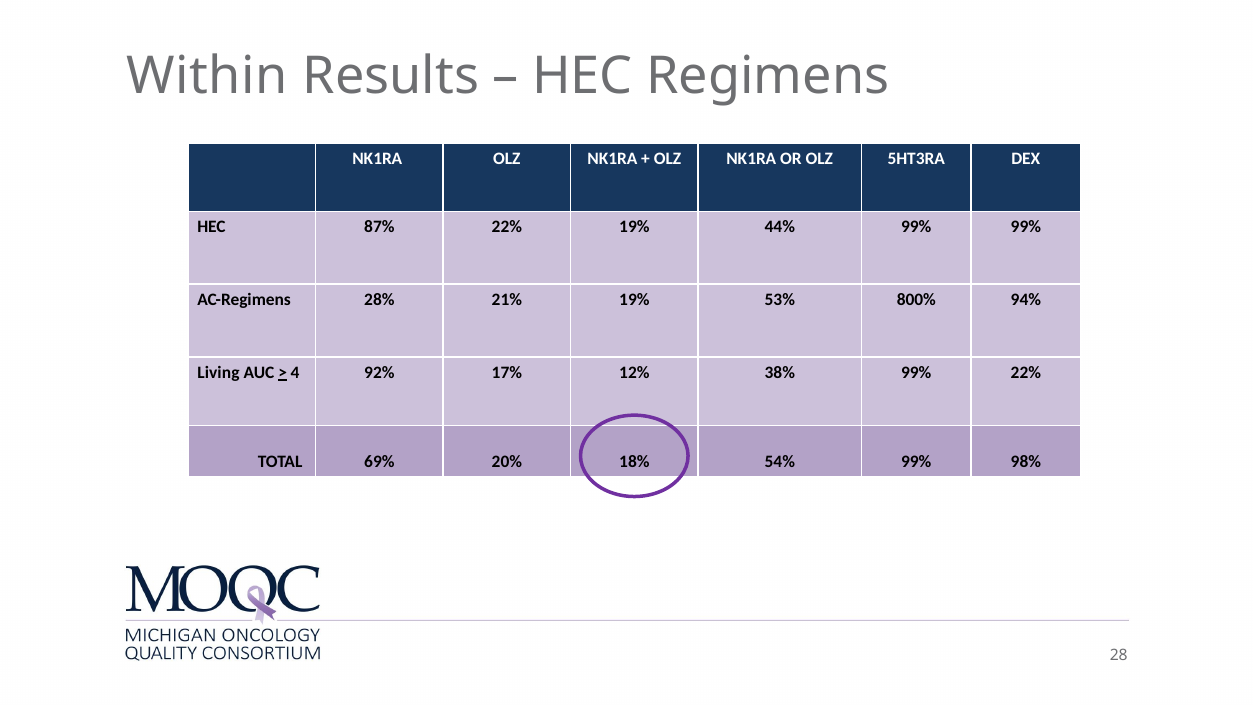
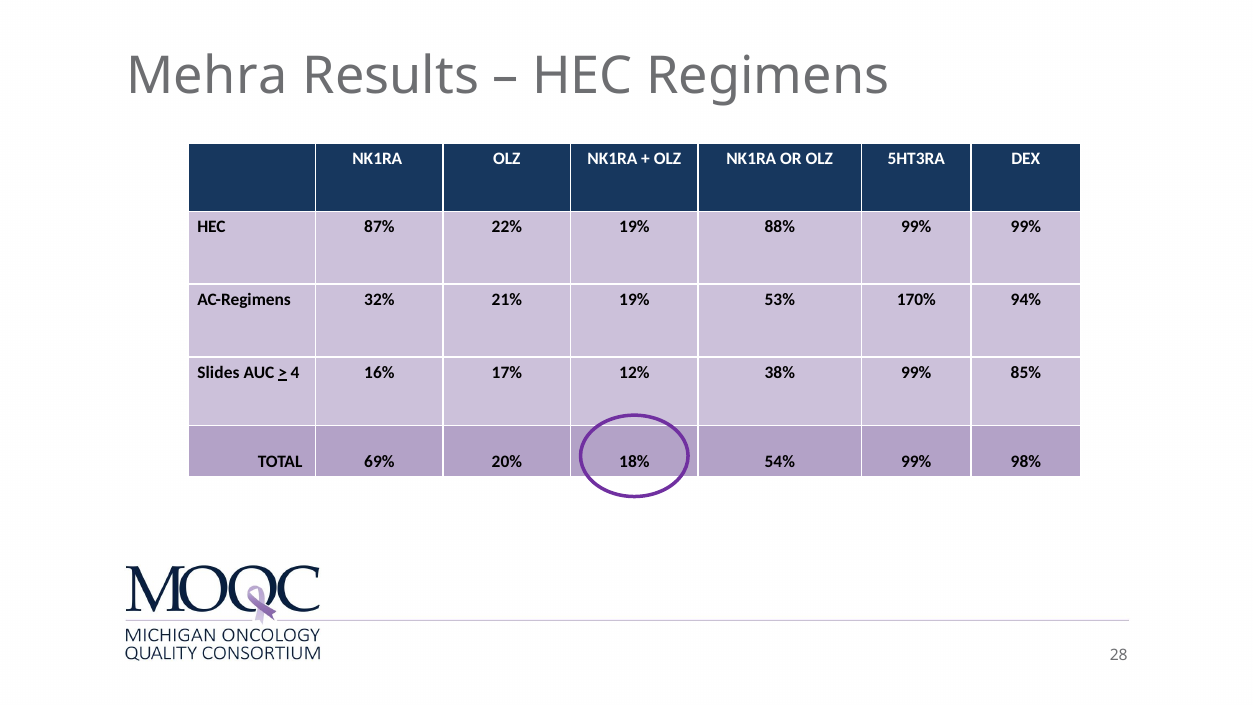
Within: Within -> Mehra
44%: 44% -> 88%
28%: 28% -> 32%
800%: 800% -> 170%
Living: Living -> Slides
92%: 92% -> 16%
99% 22%: 22% -> 85%
